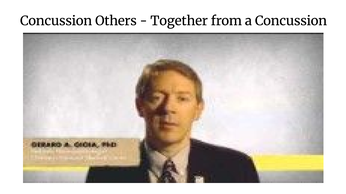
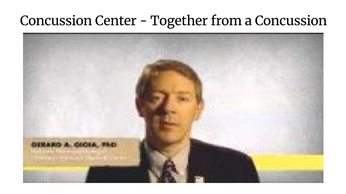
Others: Others -> Center
